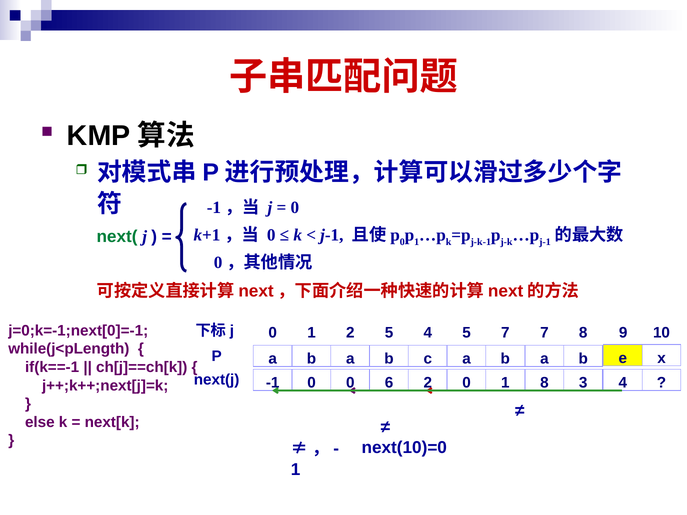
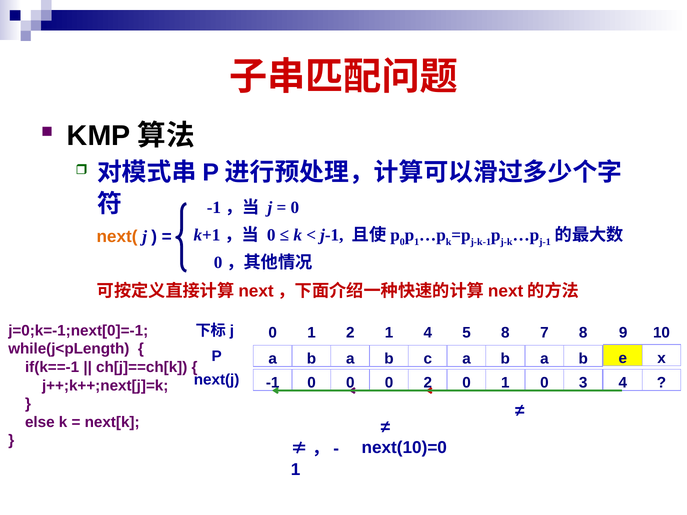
next( colour: green -> orange
2 5: 5 -> 1
5 7: 7 -> 8
6 at (389, 383): 6 -> 0
0 1 8: 8 -> 0
